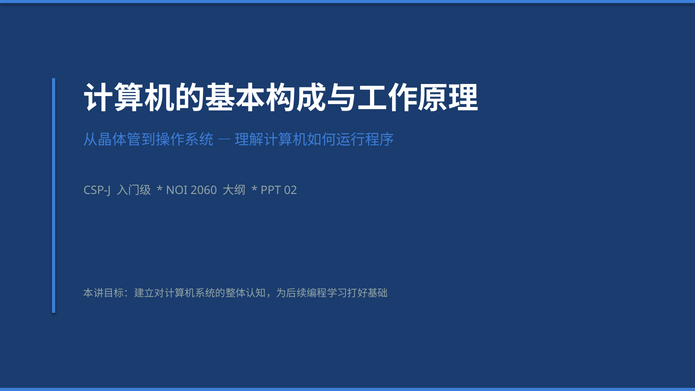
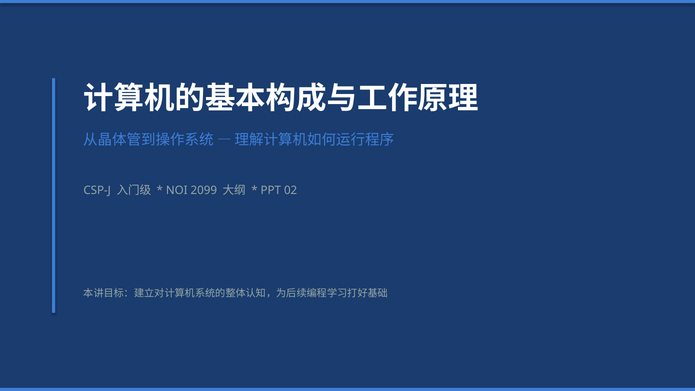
2060: 2060 -> 2099
